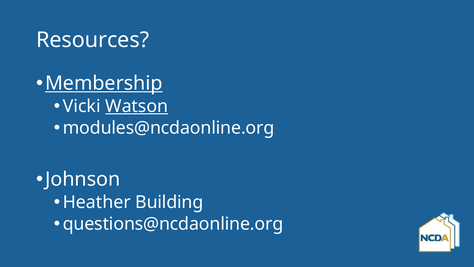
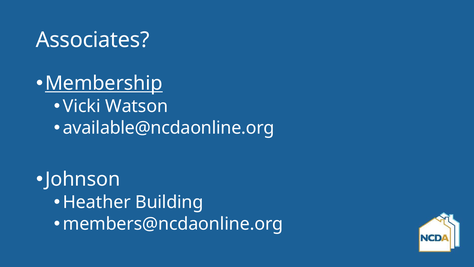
Resources: Resources -> Associates
Watson underline: present -> none
modules@ncdaonline.org: modules@ncdaonline.org -> available@ncdaonline.org
questions@ncdaonline.org: questions@ncdaonline.org -> members@ncdaonline.org
